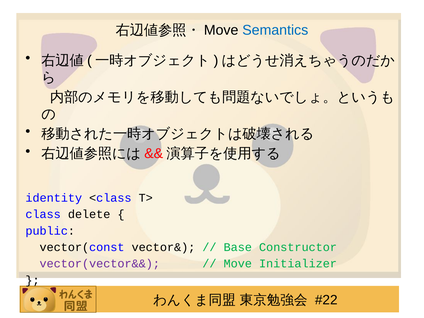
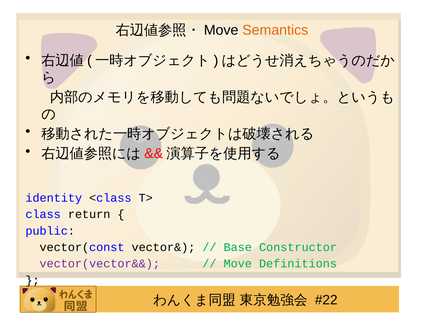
Semantics colour: blue -> orange
delete: delete -> return
Initializer: Initializer -> Definitions
